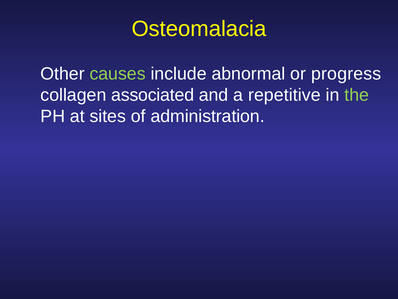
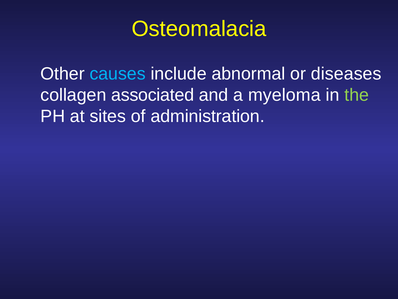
causes colour: light green -> light blue
progress: progress -> diseases
repetitive: repetitive -> myeloma
